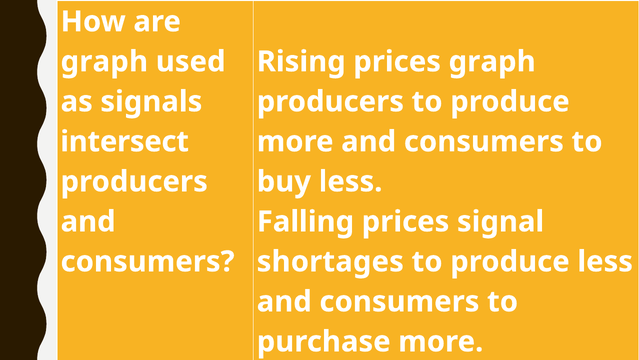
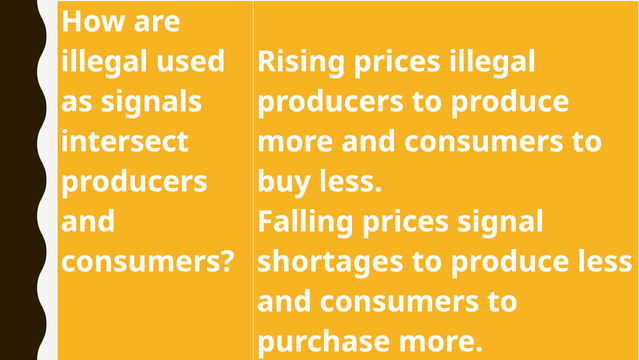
graph at (104, 62): graph -> illegal
prices graph: graph -> illegal
